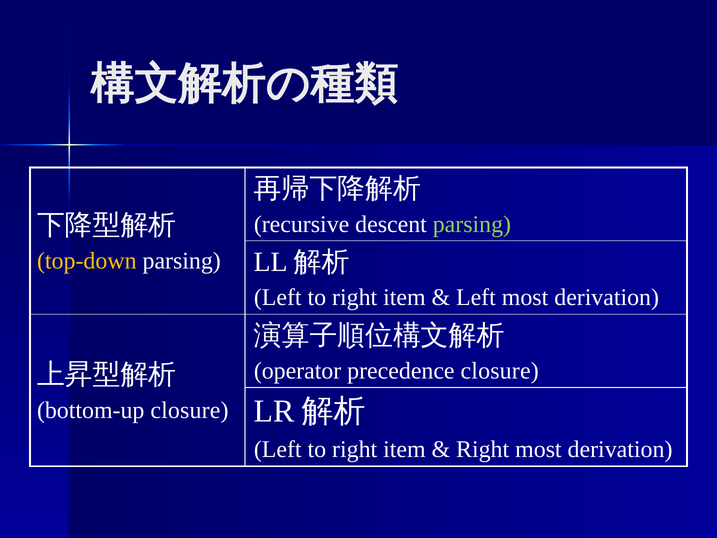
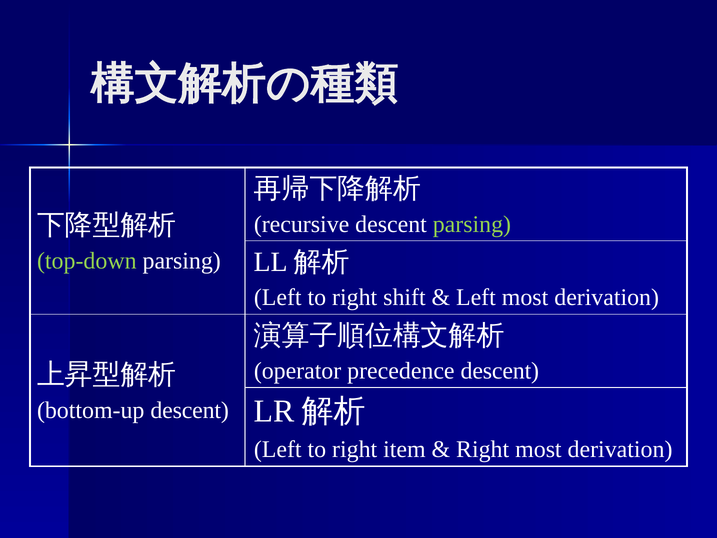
top-down colour: yellow -> light green
item at (404, 297): item -> shift
precedence closure: closure -> descent
bottom-up closure: closure -> descent
